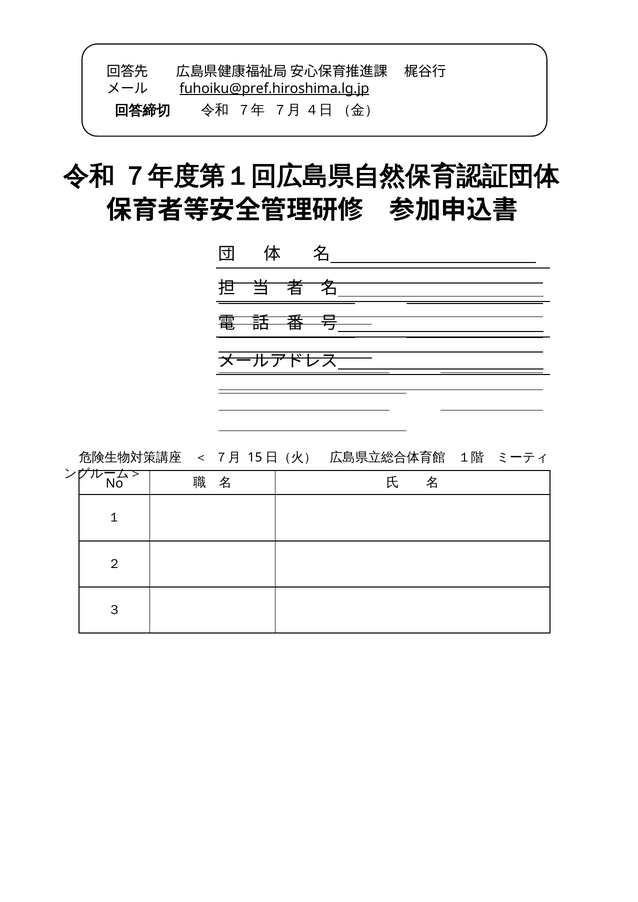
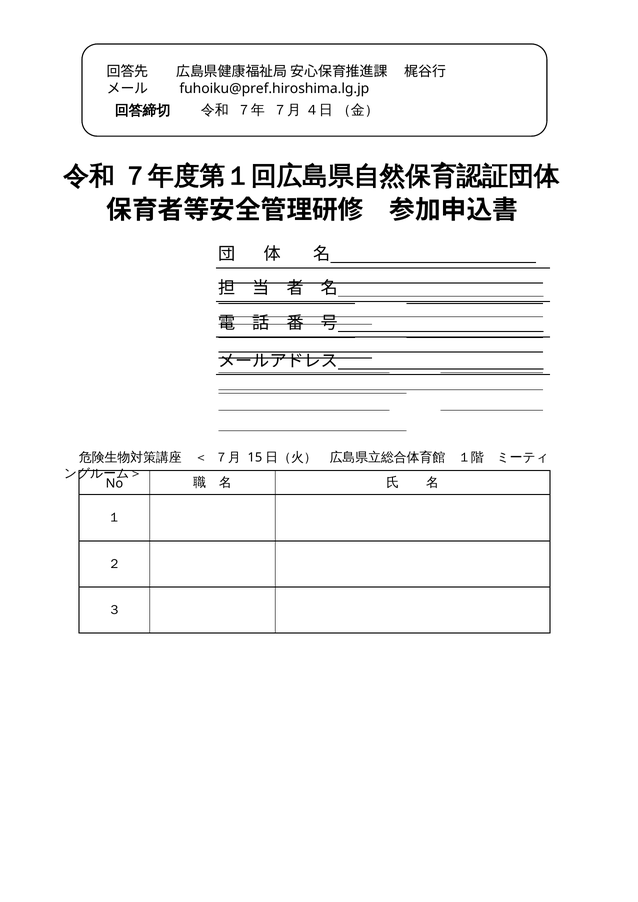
fuhoiku@pref.hiroshima.lg.jp underline: present -> none
